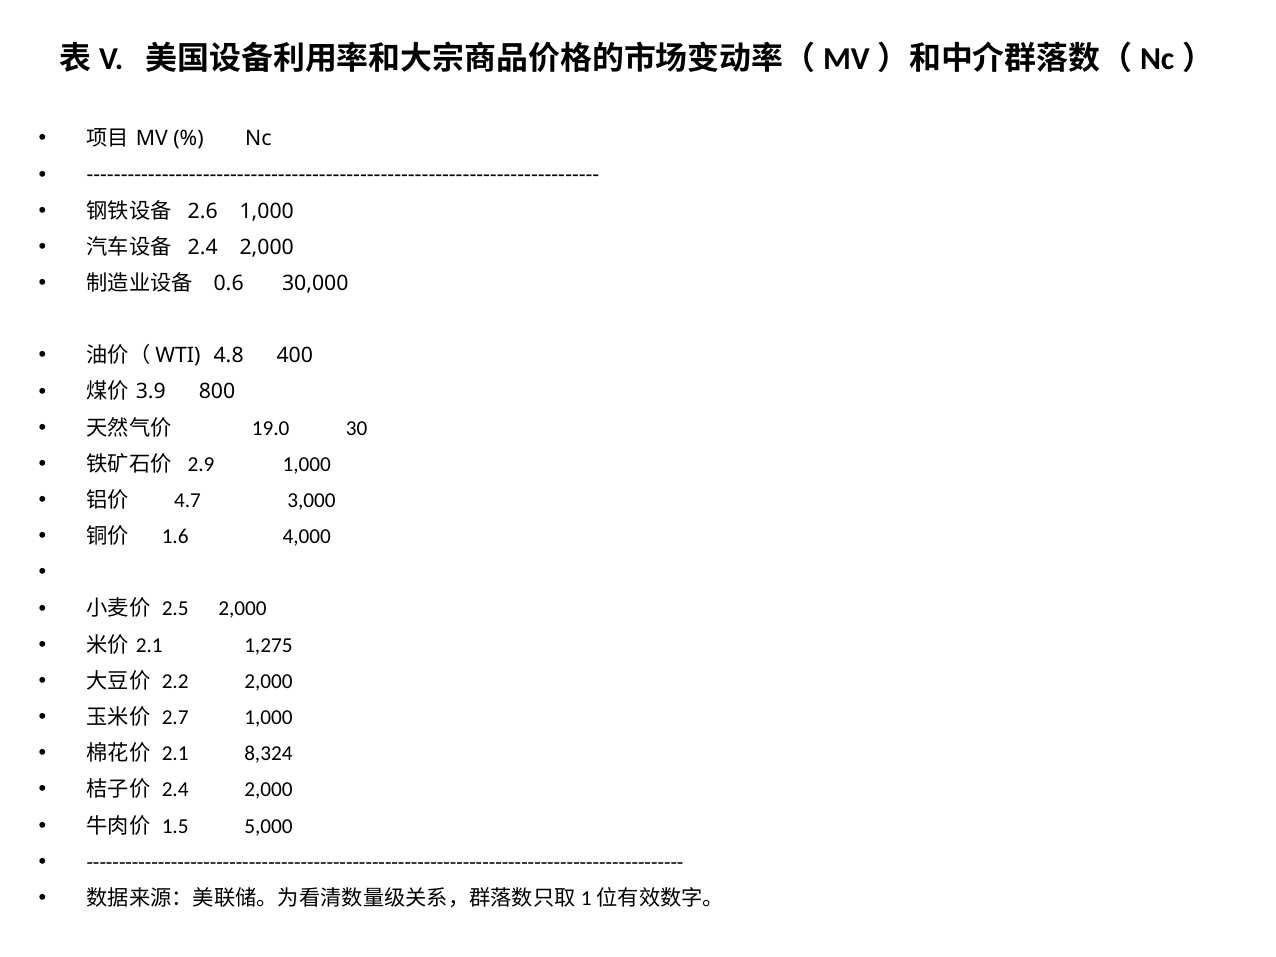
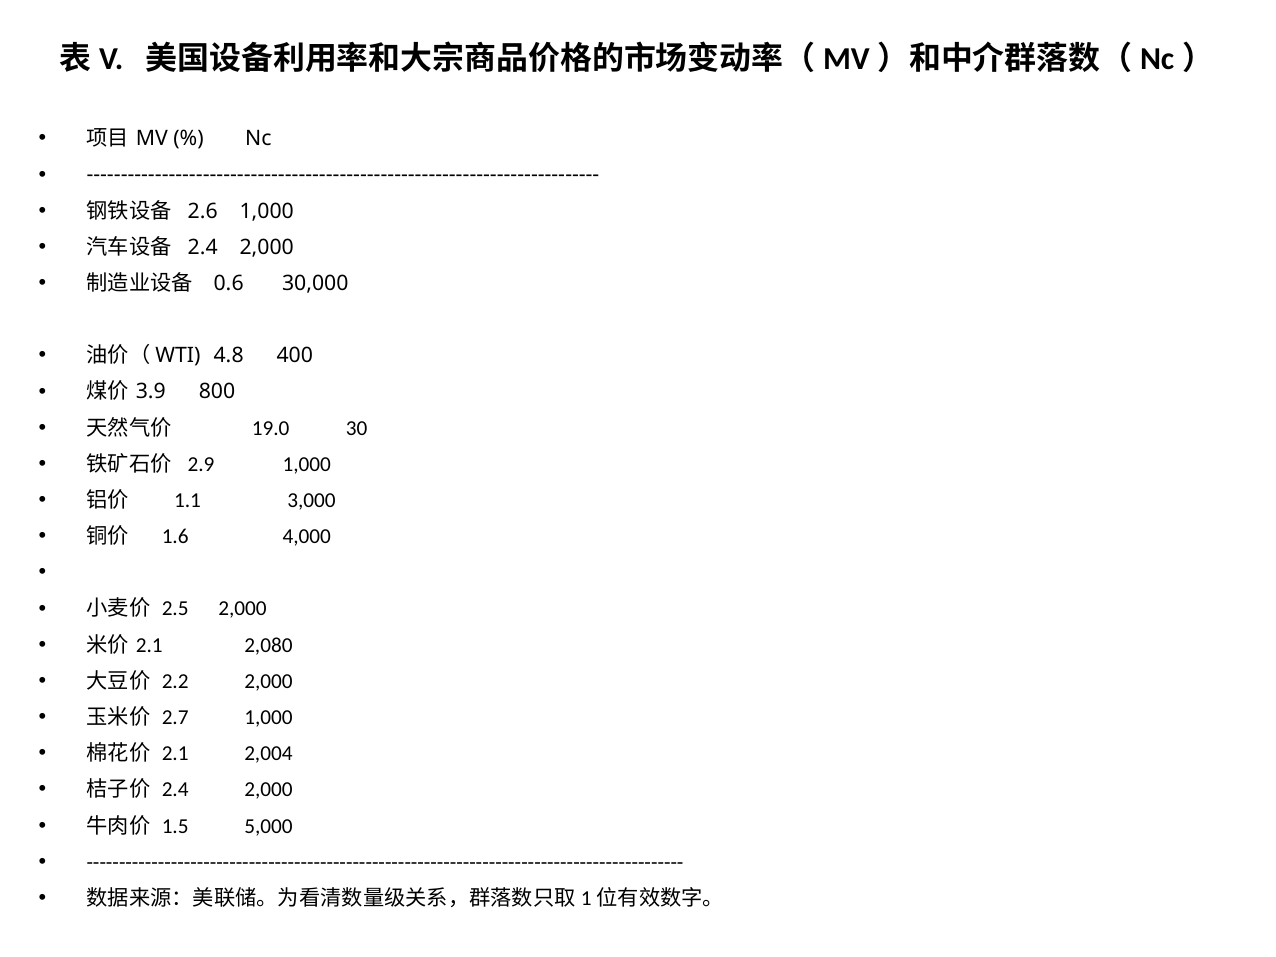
4.7: 4.7 -> 1.1
1,275: 1,275 -> 2,080
8,324: 8,324 -> 2,004
